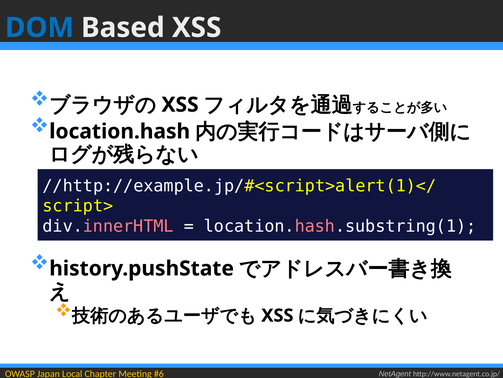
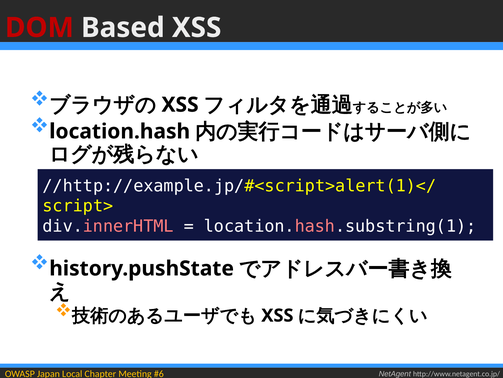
DOM colour: blue -> red
